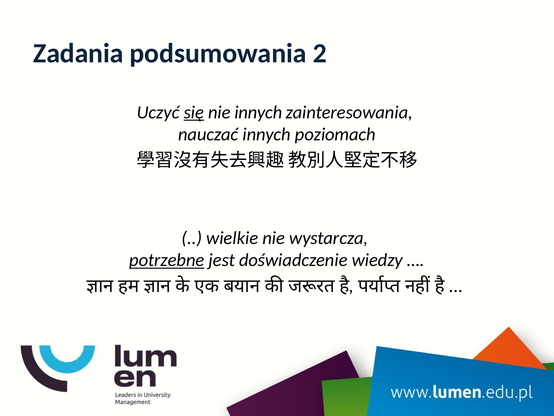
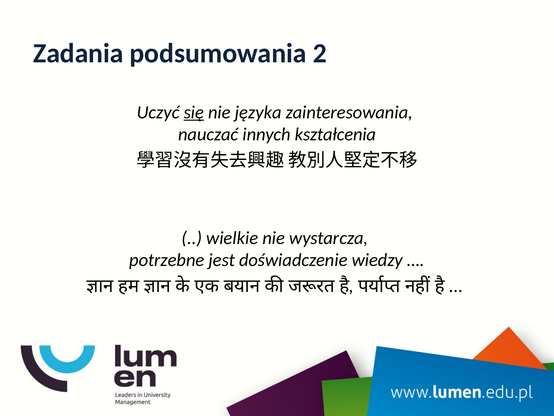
nie innych: innych -> języka
poziomach: poziomach -> kształcenia
potrzebne underline: present -> none
